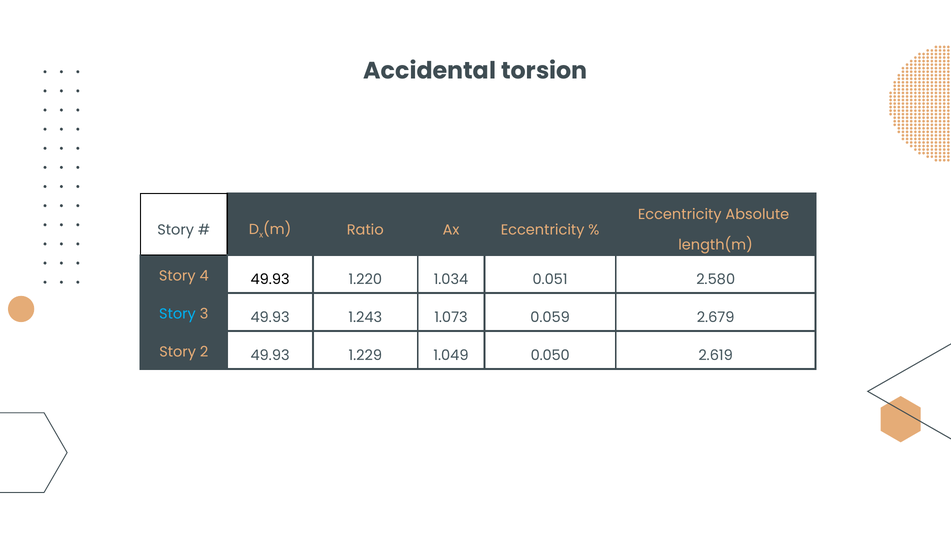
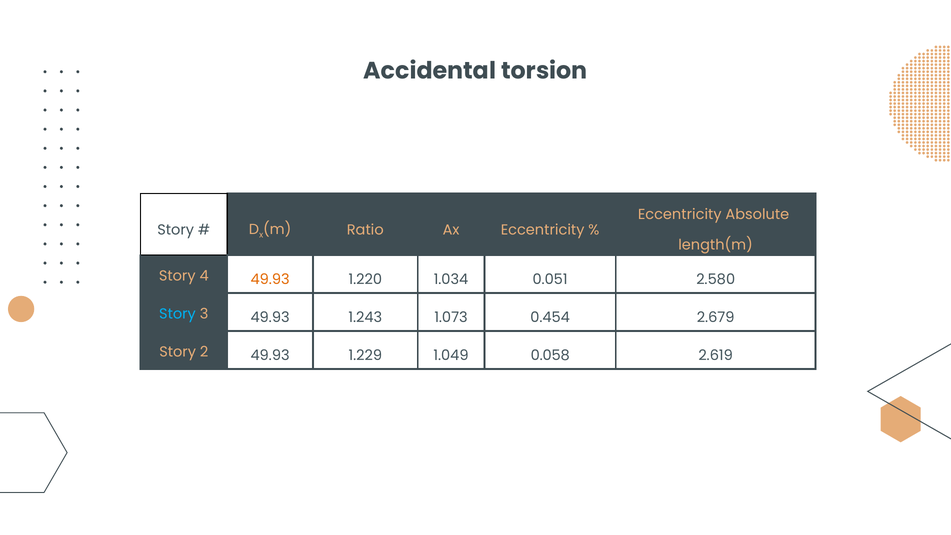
49.93 at (270, 279) colour: black -> orange
0.059: 0.059 -> 0.454
0.050: 0.050 -> 0.058
